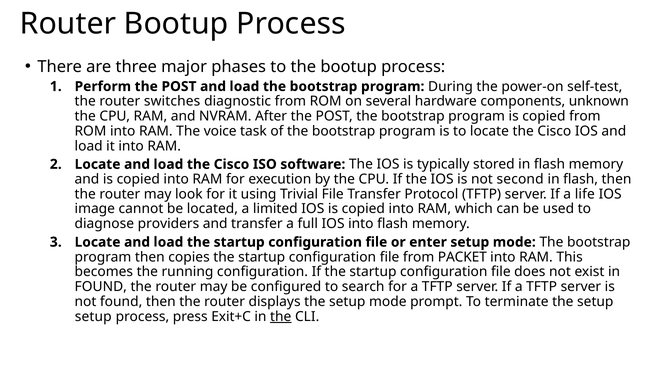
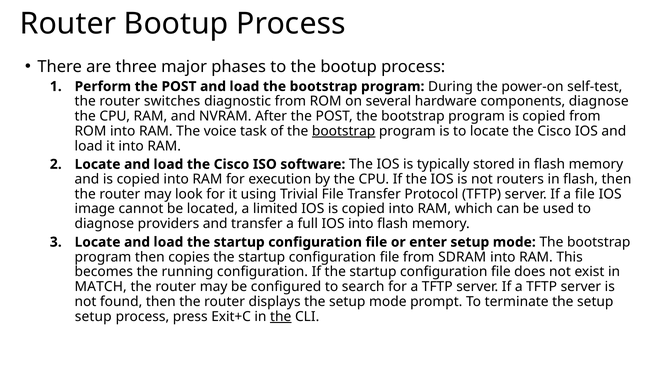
components unknown: unknown -> diagnose
bootstrap at (344, 131) underline: none -> present
second: second -> routers
a life: life -> file
PACKET: PACKET -> SDRAM
FOUND at (101, 287): FOUND -> MATCH
